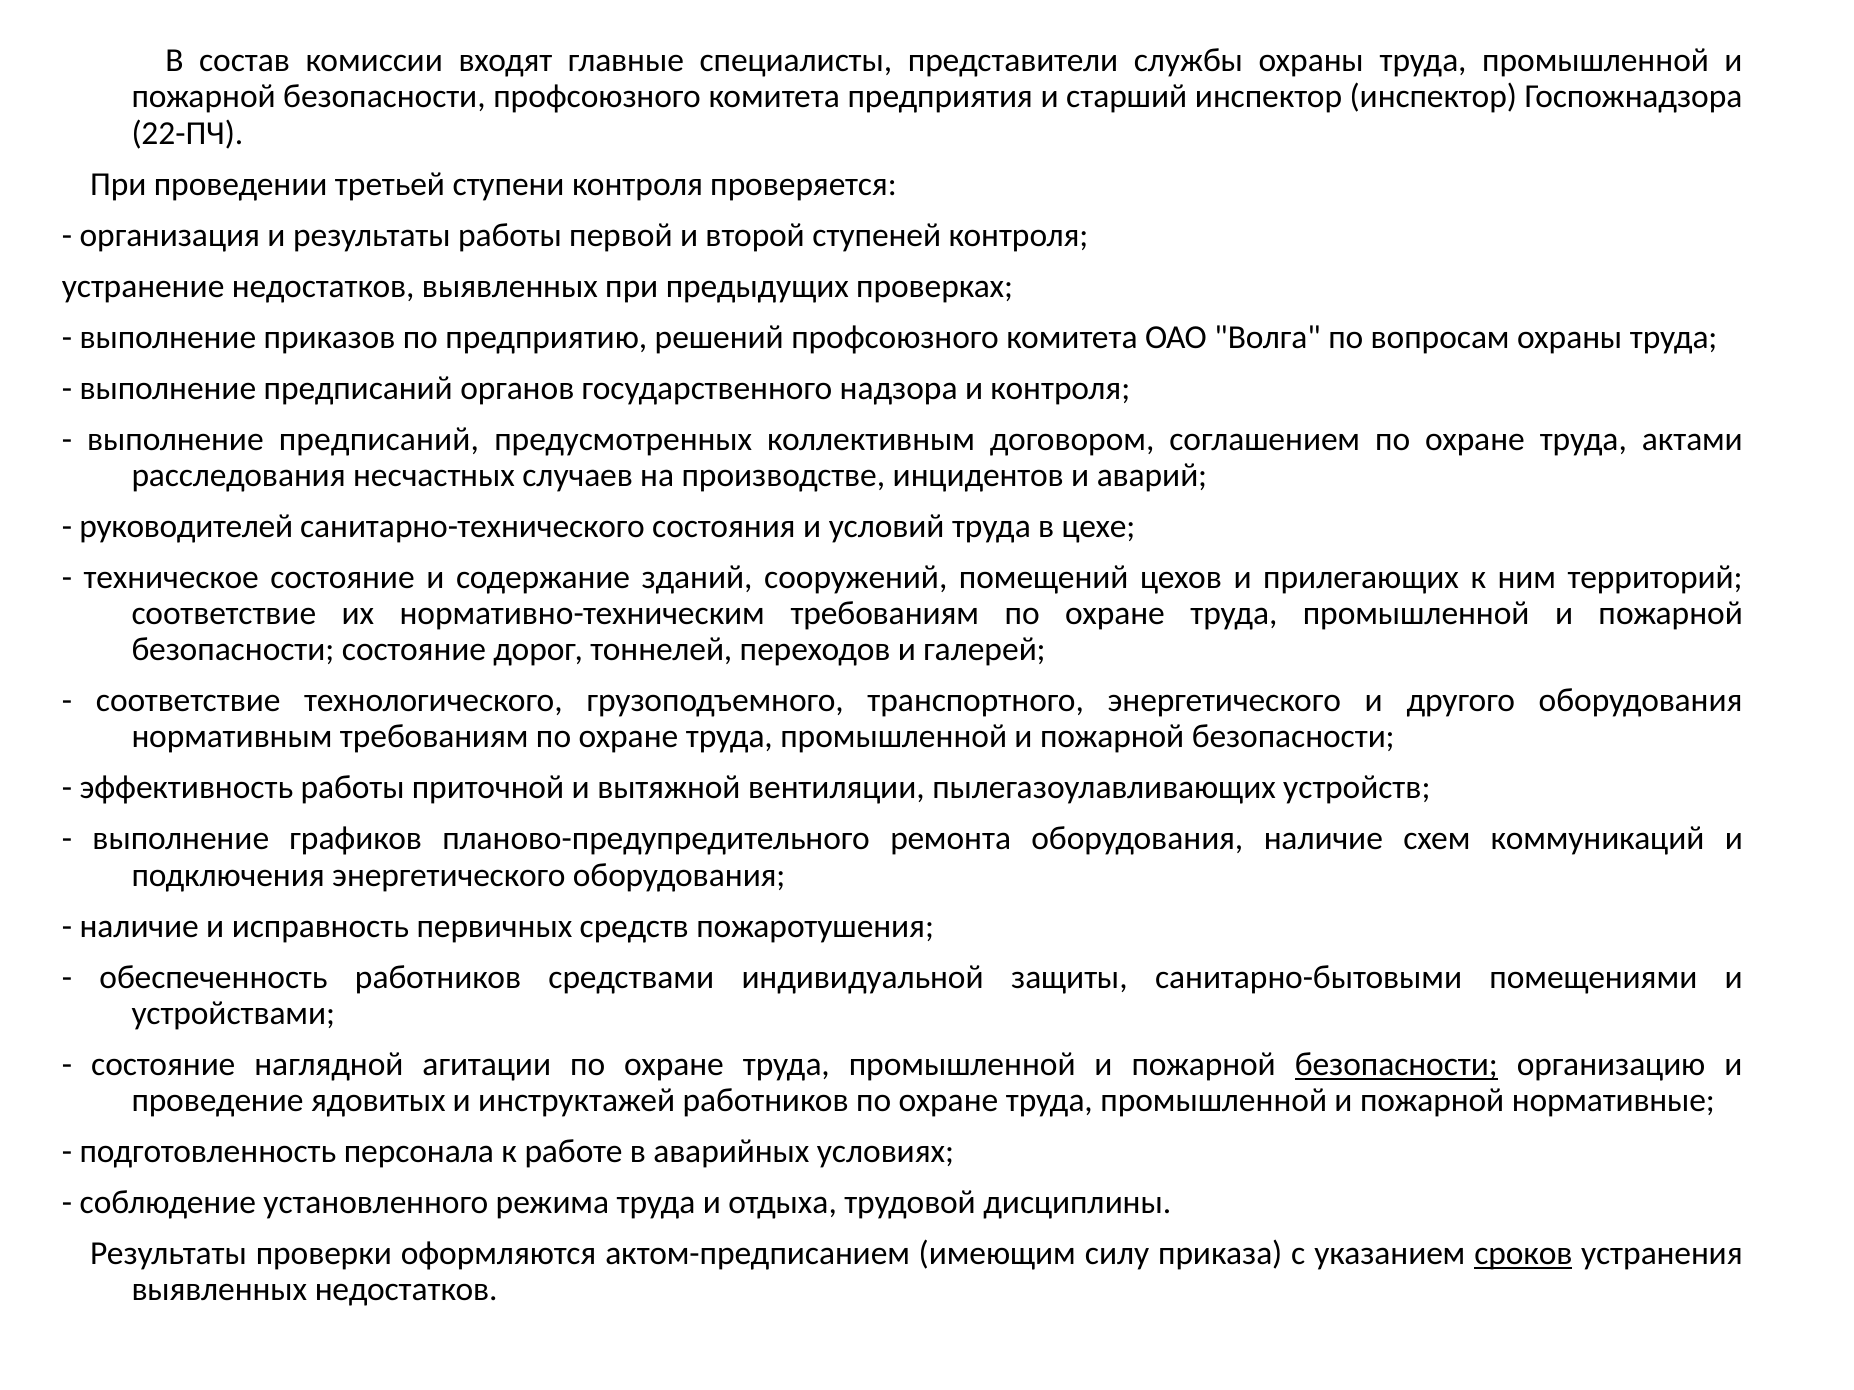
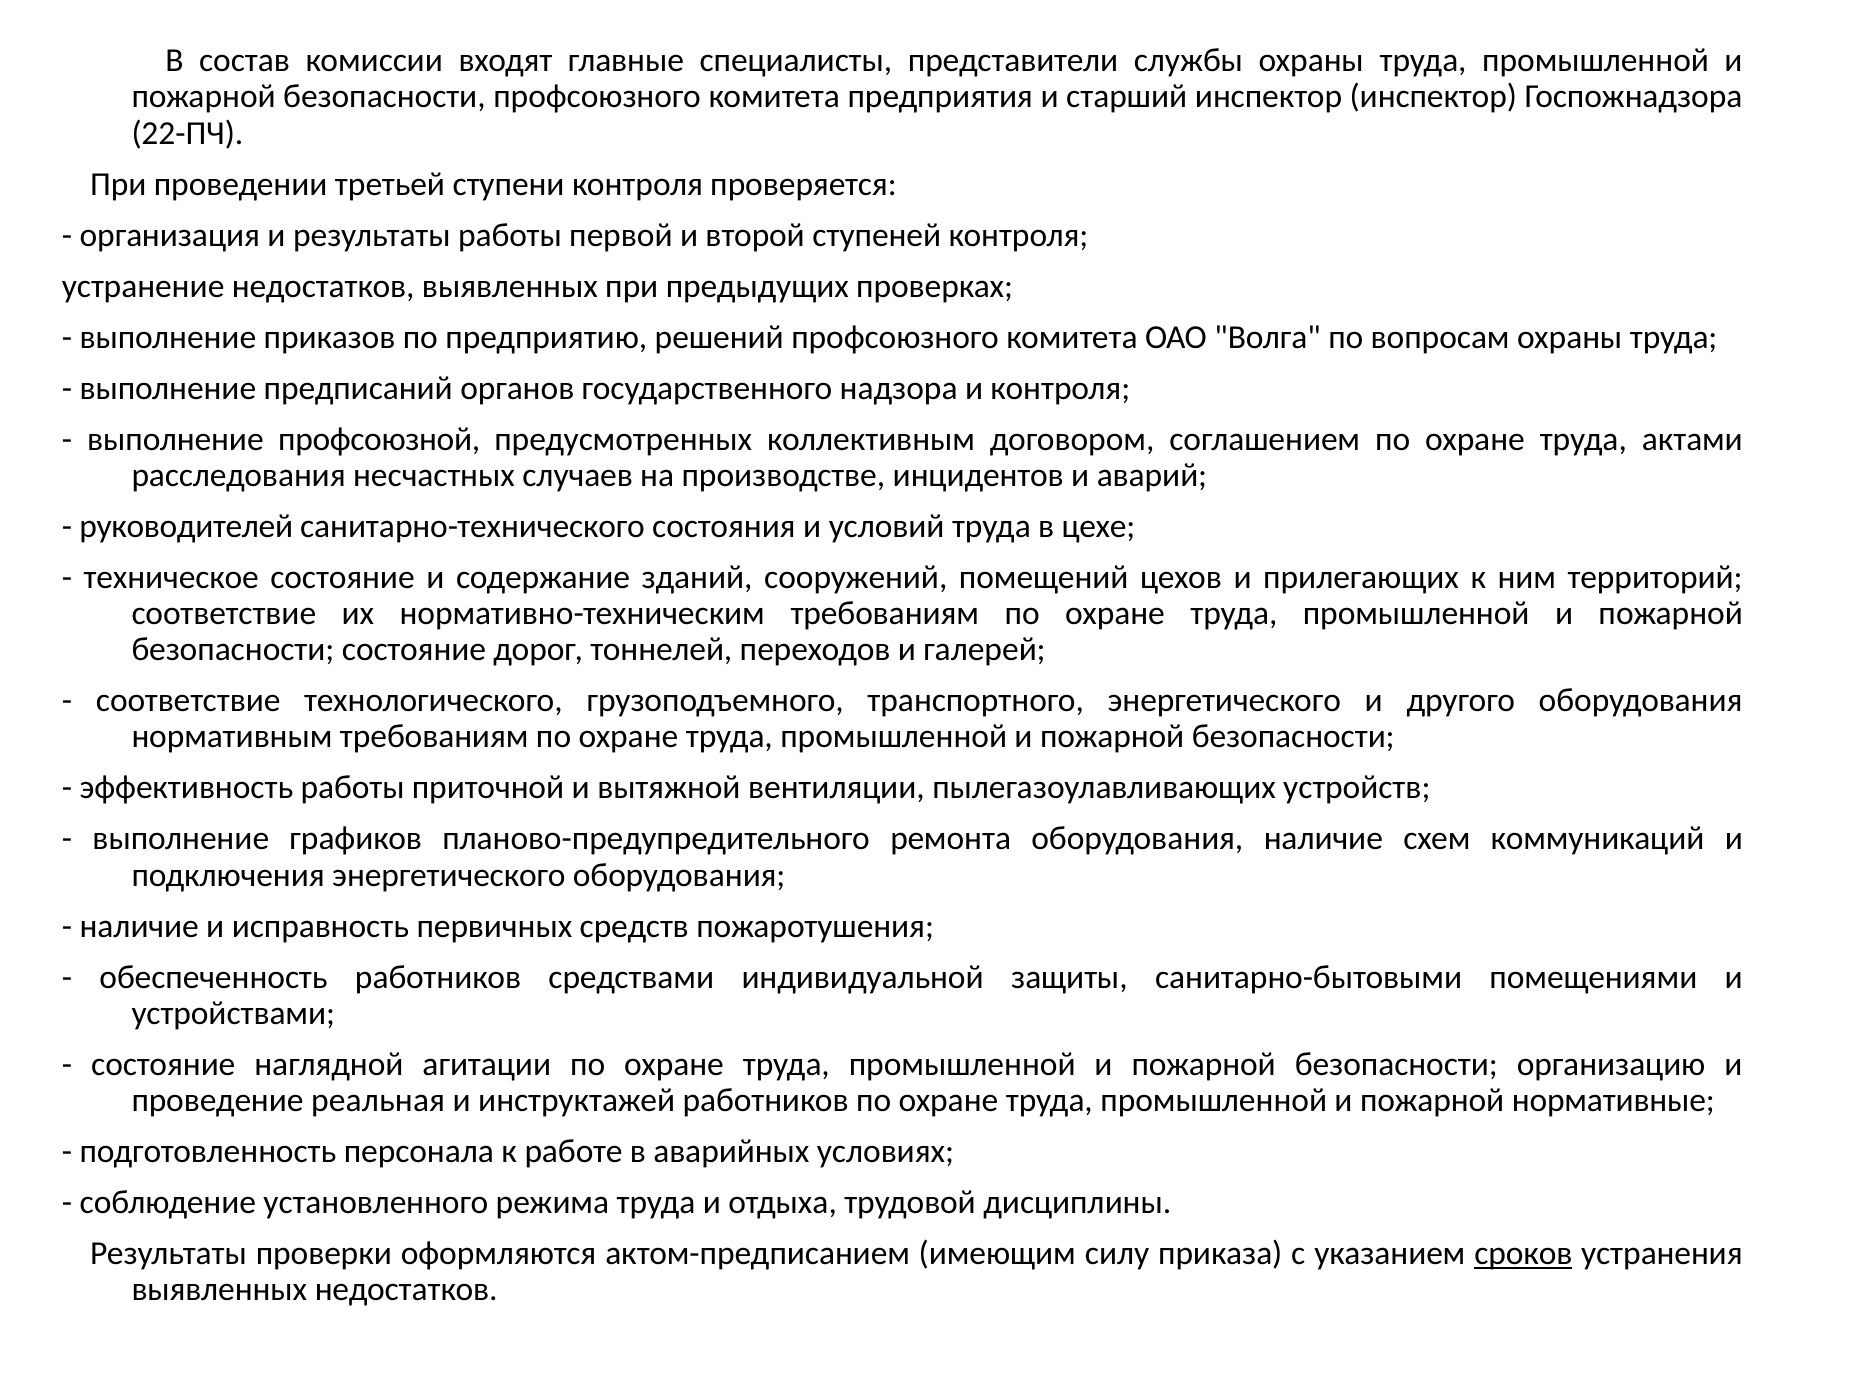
предписаний at (379, 439): предписаний -> профсоюзной
безопасности at (1396, 1065) underline: present -> none
ядовитых: ядовитых -> реальная
